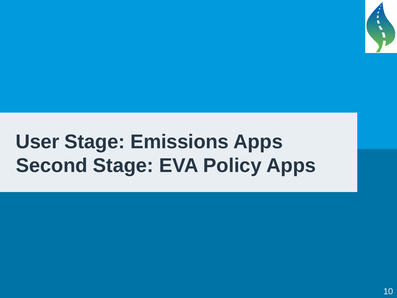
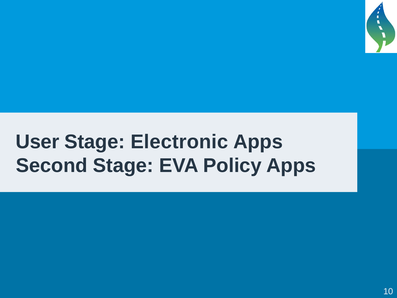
Emissions: Emissions -> Electronic
